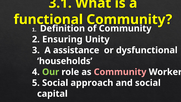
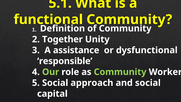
3.1: 3.1 -> 5.1
Ensuring: Ensuring -> Together
households: households -> responsible
Community at (120, 72) colour: pink -> light green
